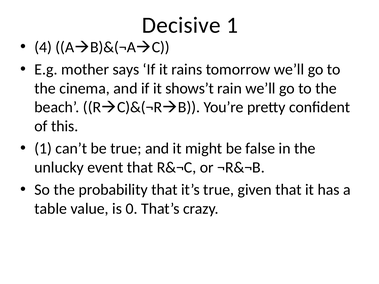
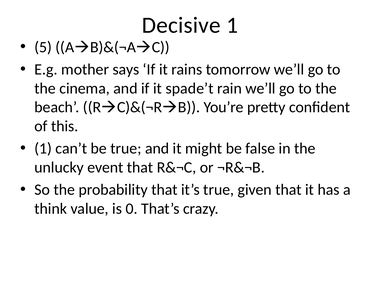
4: 4 -> 5
shows’t: shows’t -> spade’t
table: table -> think
